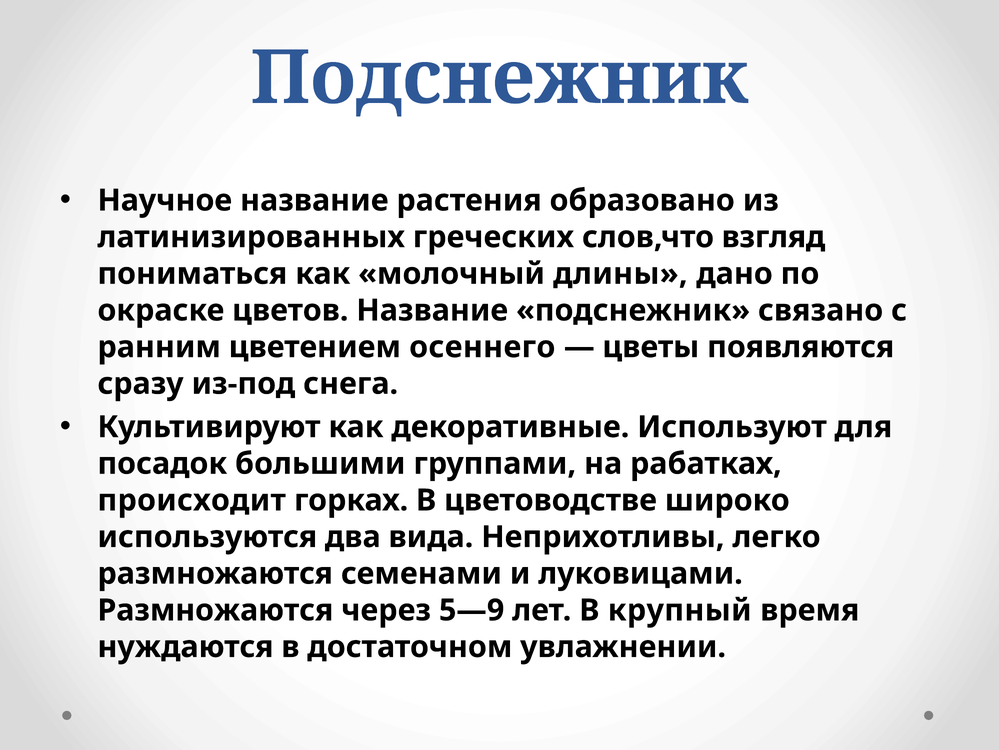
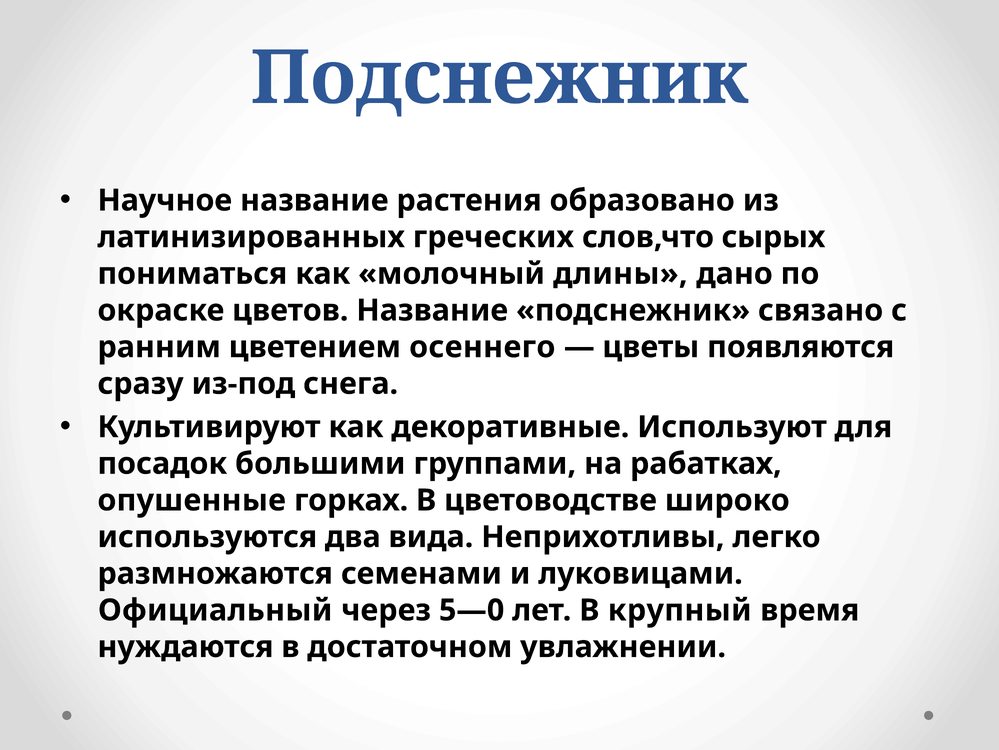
взгляд: взгляд -> сырых
происходит: происходит -> опушенные
Размножаются at (215, 610): Размножаются -> Официальный
5—9: 5—9 -> 5—0
